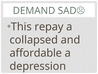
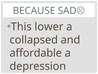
DEMAND: DEMAND -> BECAUSE
repay: repay -> lower
